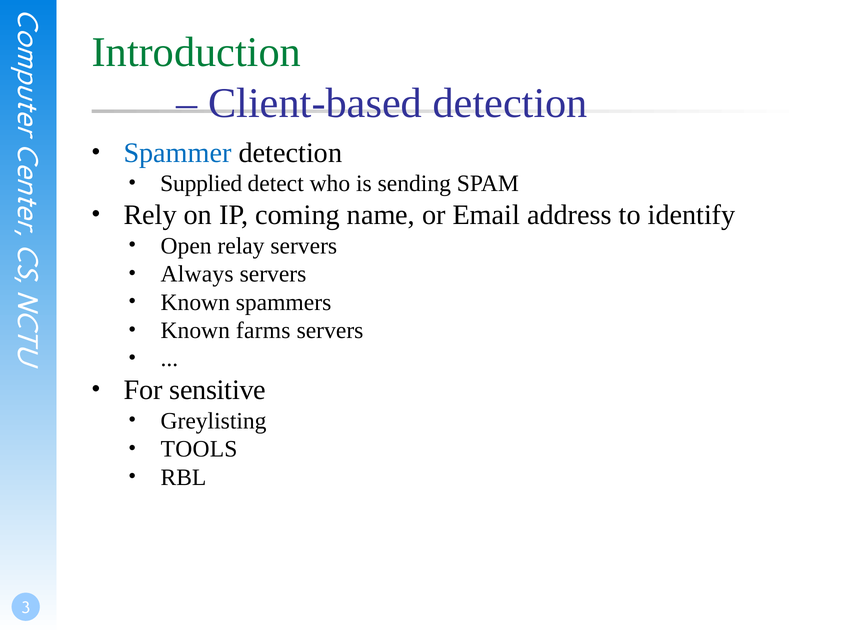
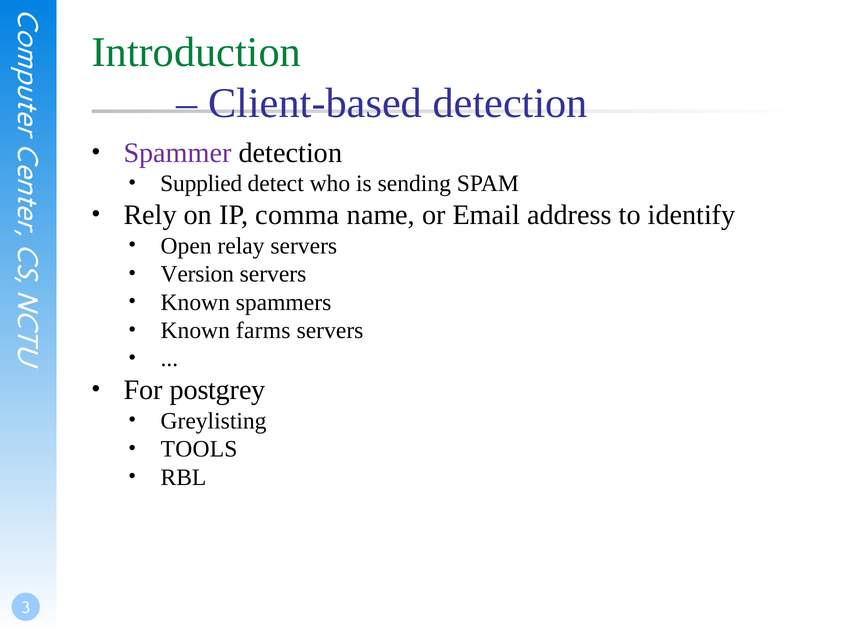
Spammer colour: blue -> purple
coming: coming -> comma
Always: Always -> Version
sensitive: sensitive -> postgrey
